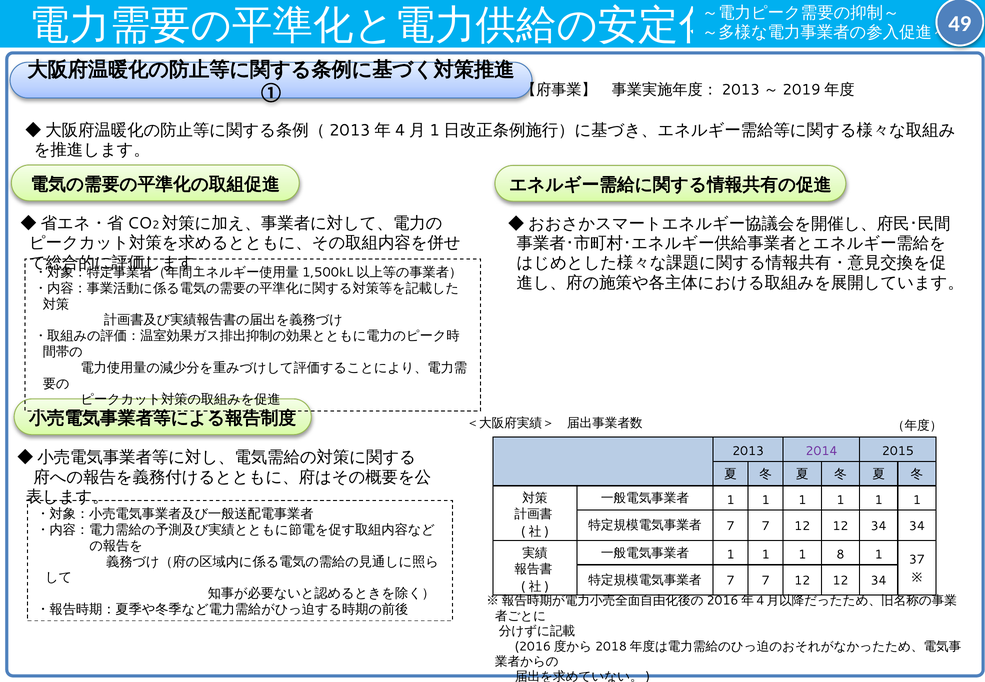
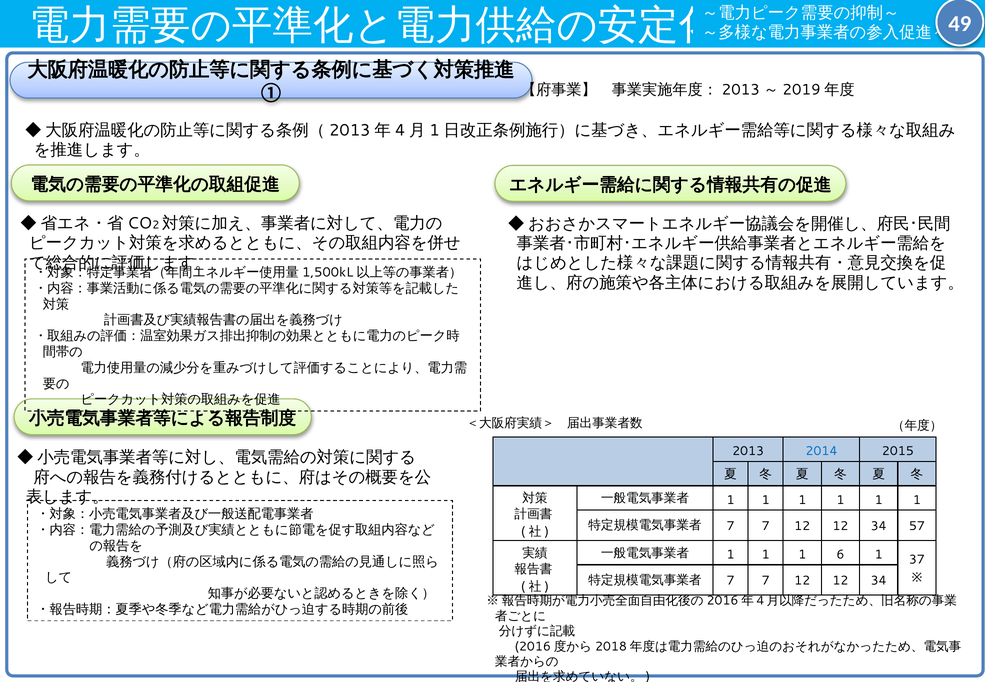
2014 colour: purple -> blue
34 34: 34 -> 57
8: 8 -> 6
